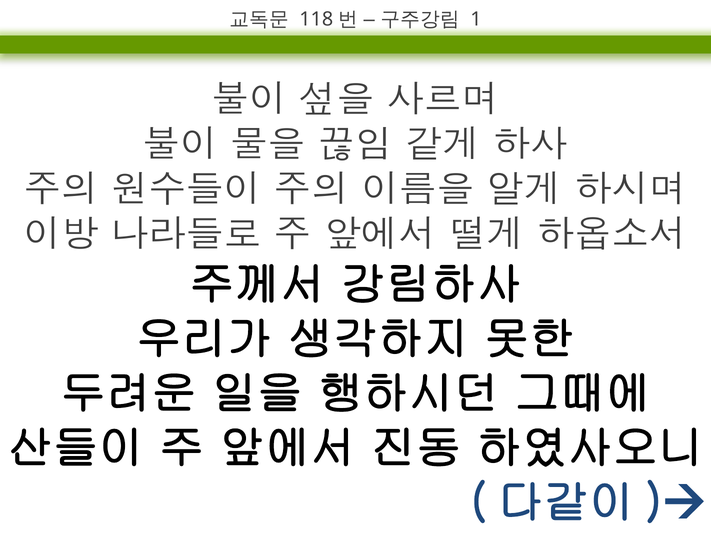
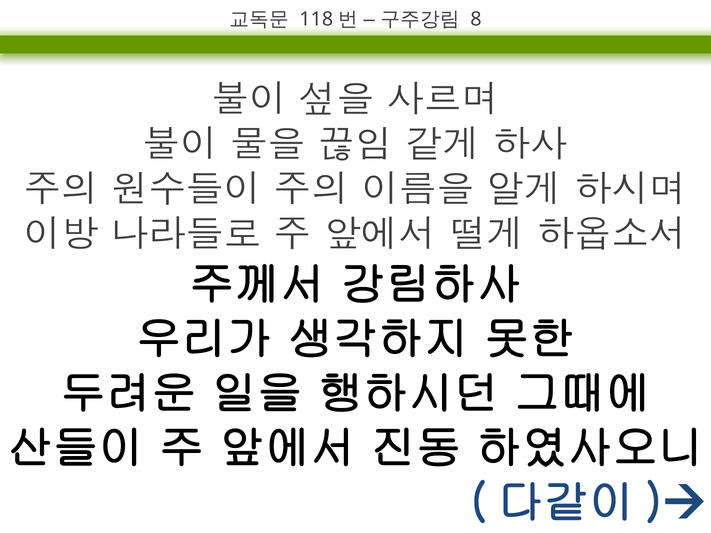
1: 1 -> 8
